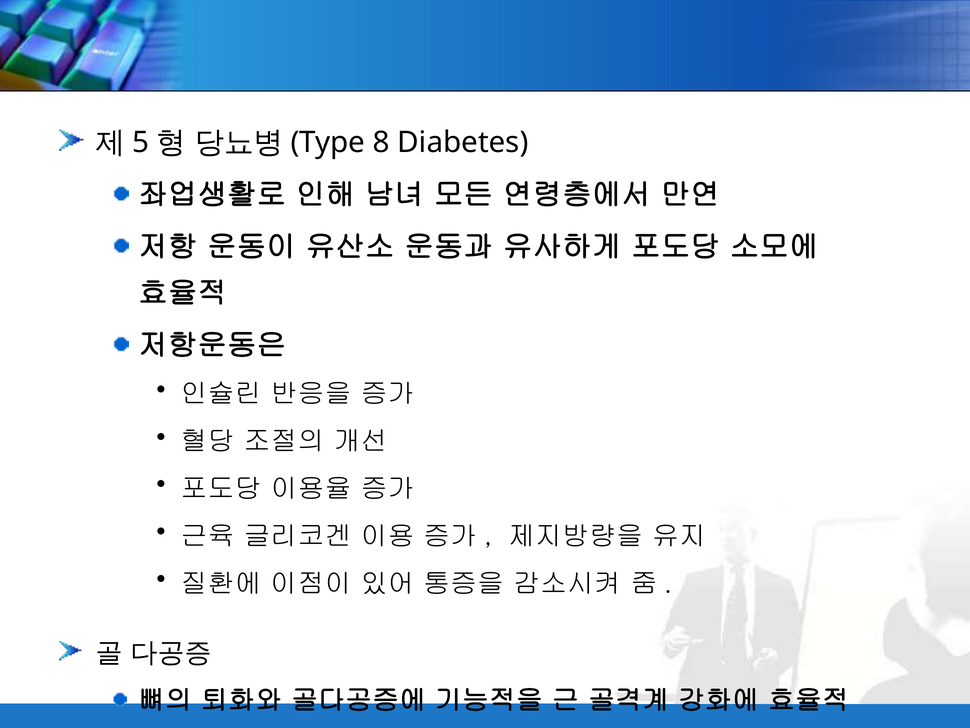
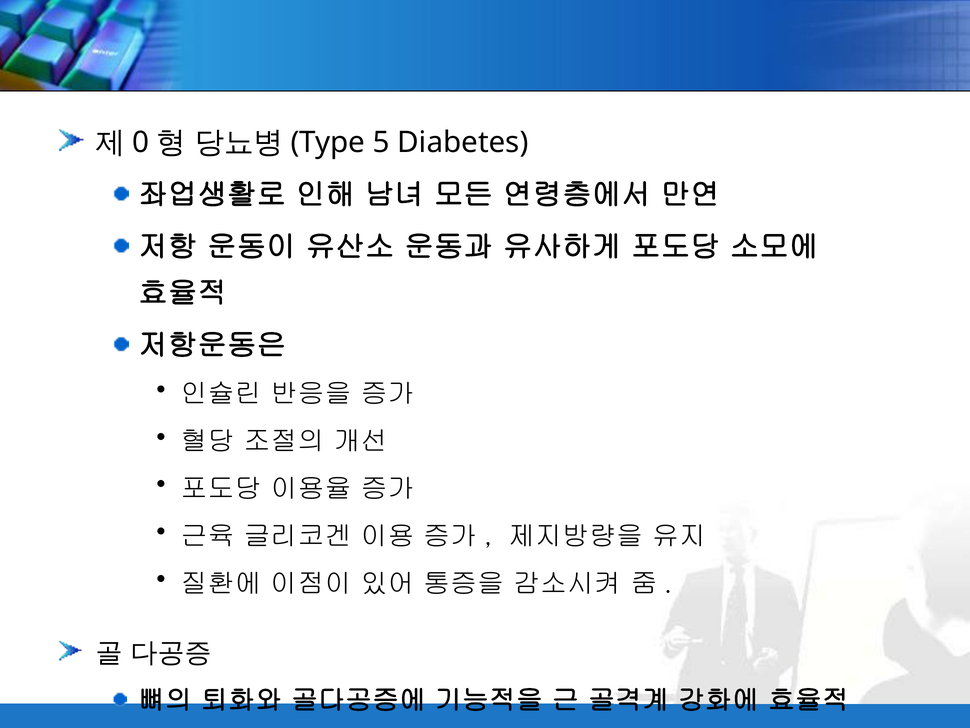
5: 5 -> 0
8: 8 -> 5
